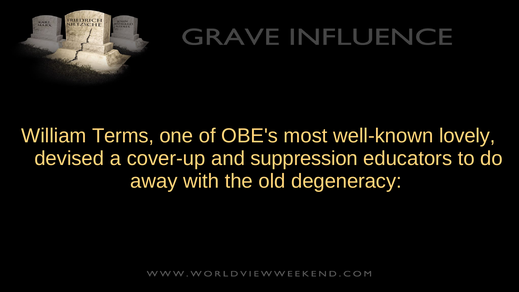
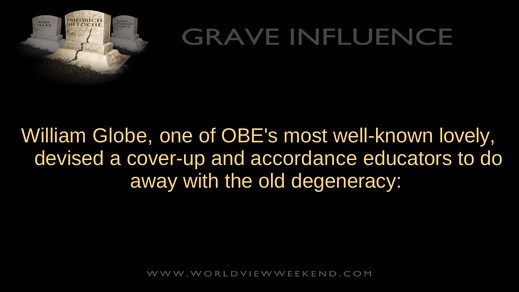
Terms: Terms -> Globe
suppression: suppression -> accordance
